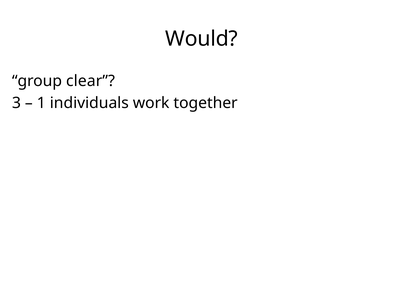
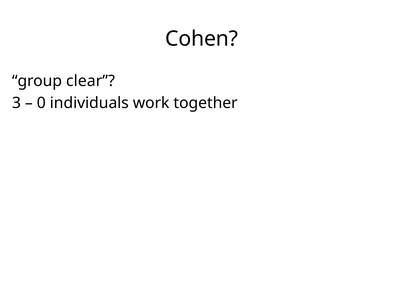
Would: Would -> Cohen
1: 1 -> 0
